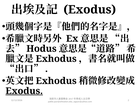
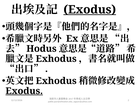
Exodus at (90, 10) underline: none -> present
